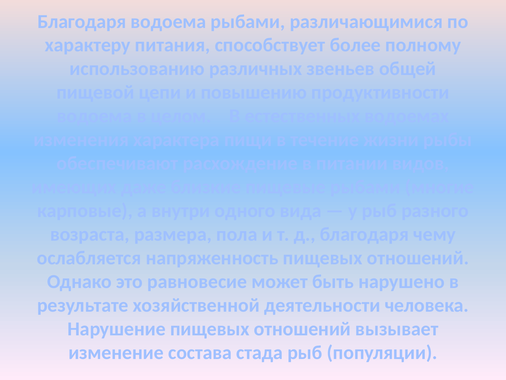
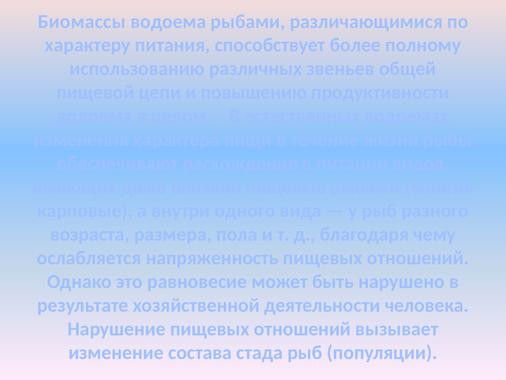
Благодаря at (82, 21): Благодаря -> Биомассы
